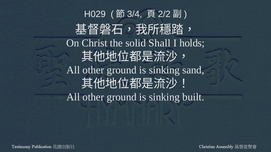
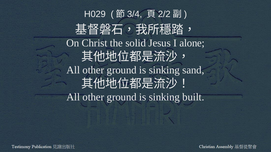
Shall: Shall -> Jesus
holds: holds -> alone
